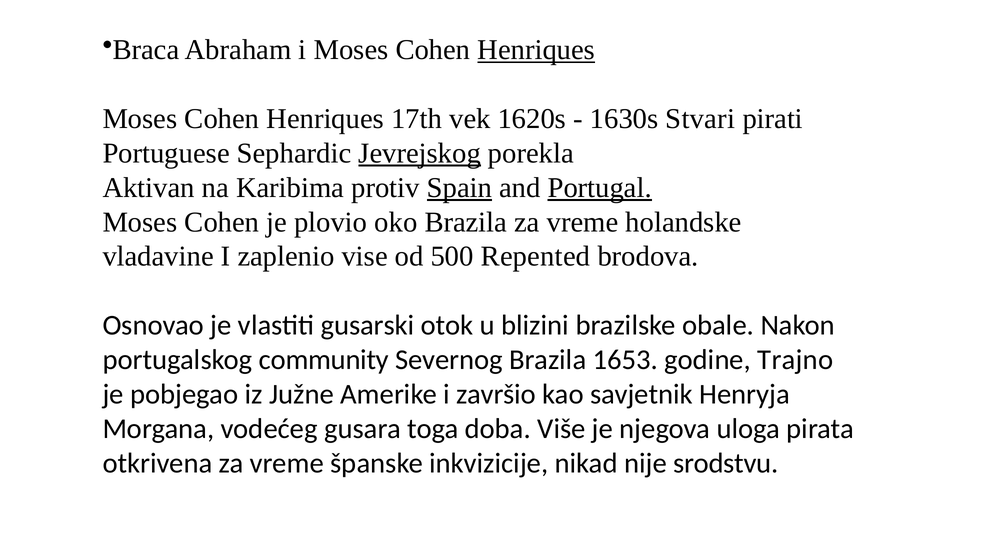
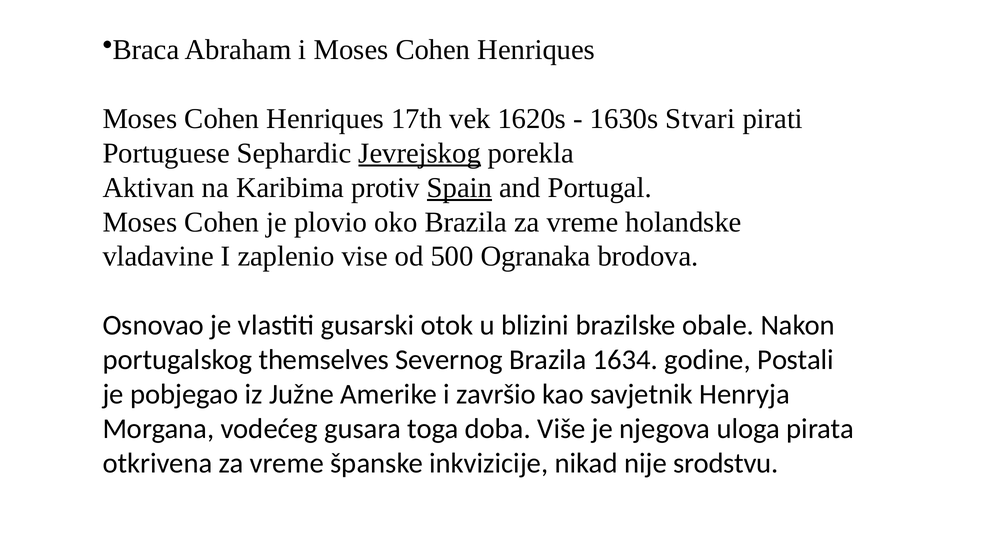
Henriques at (536, 50) underline: present -> none
Portugal underline: present -> none
Repented: Repented -> Ogranaka
community: community -> themselves
1653: 1653 -> 1634
Trajno: Trajno -> Postali
